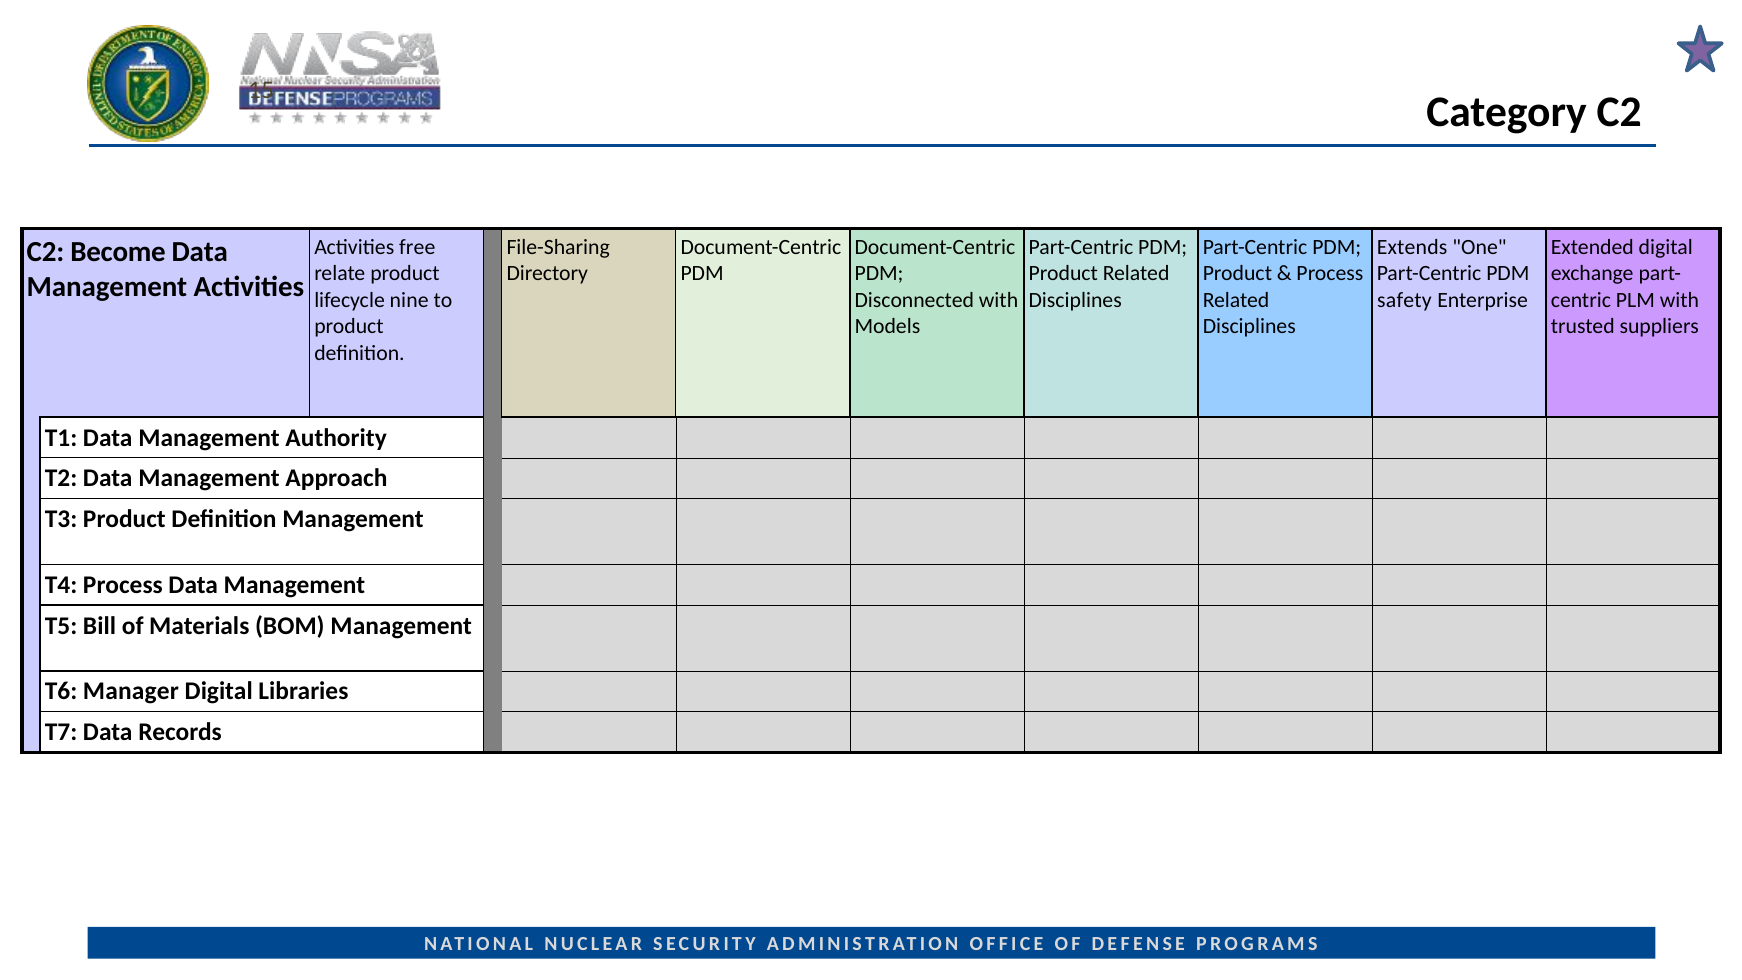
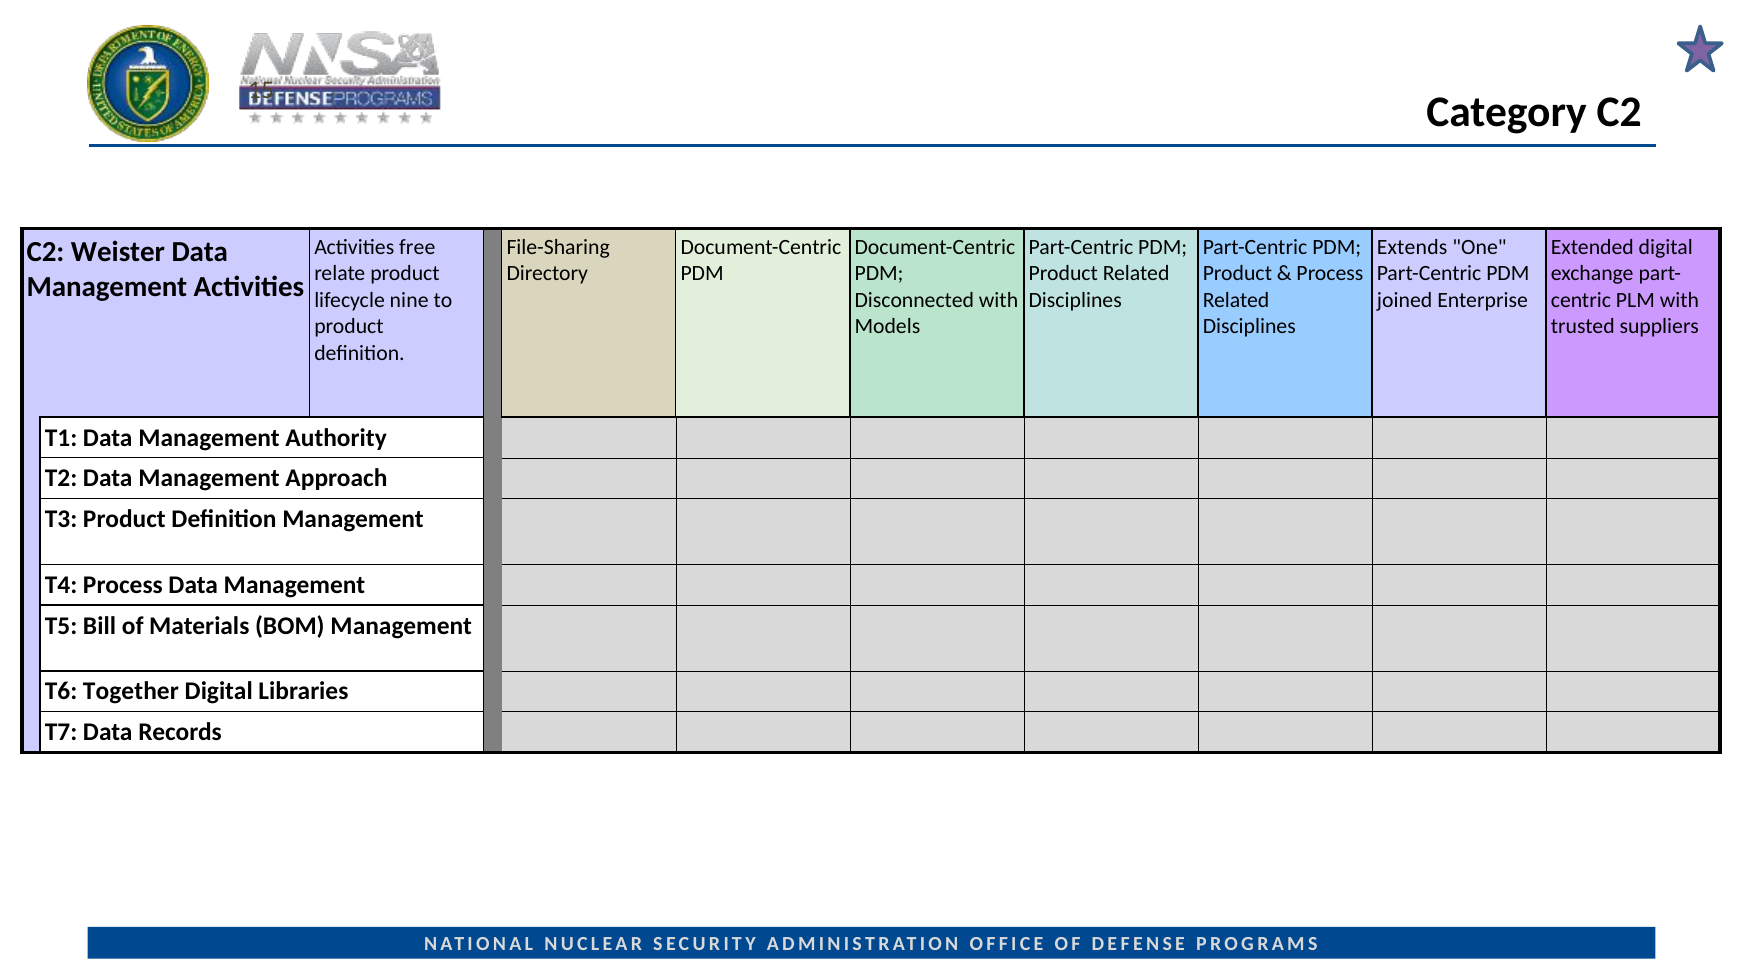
Become: Become -> Weister
safety: safety -> joined
Manager: Manager -> Together
